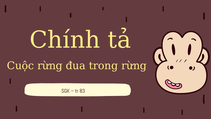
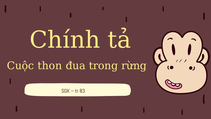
Cuộc rừng: rừng -> thon
